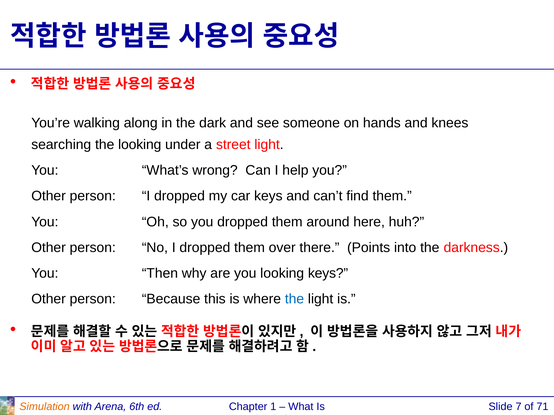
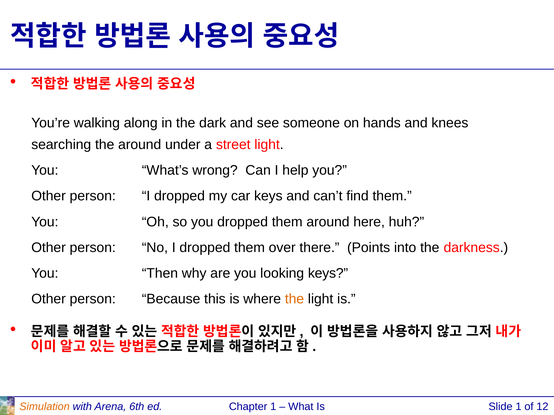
the looking: looking -> around
the at (294, 299) colour: blue -> orange
Slide 7: 7 -> 1
71: 71 -> 12
